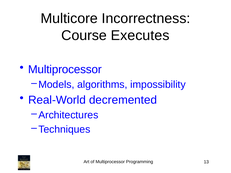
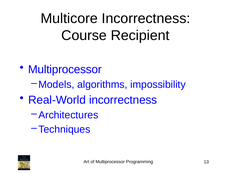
Executes: Executes -> Recipient
Real-World decremented: decremented -> incorrectness
